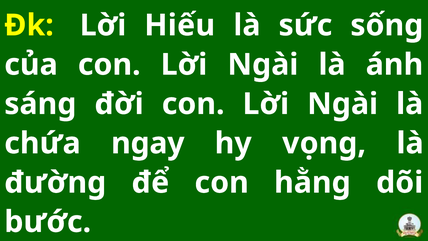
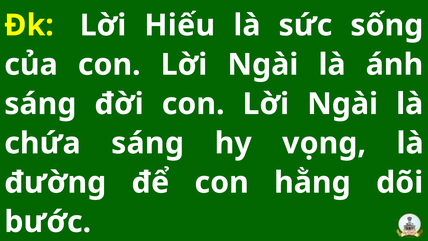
chứa ngay: ngay -> sáng
